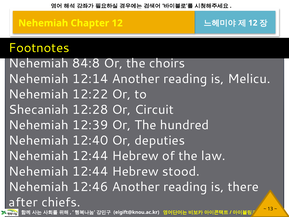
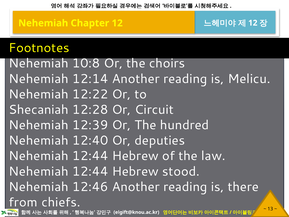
84:8: 84:8 -> 10:8
after: after -> from
